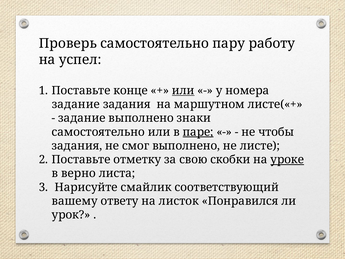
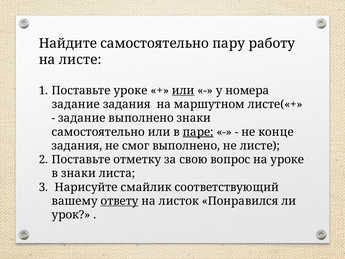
Проверь: Проверь -> Найдите
на успел: успел -> листе
Поставьте конце: конце -> уроке
чтобы: чтобы -> конце
скобки: скобки -> вопрос
уроке at (287, 159) underline: present -> none
в верно: верно -> знаки
ответу underline: none -> present
